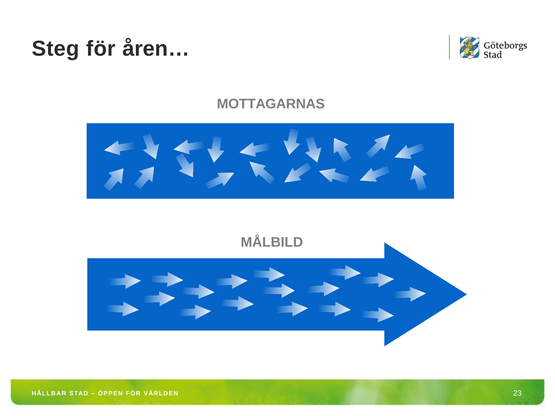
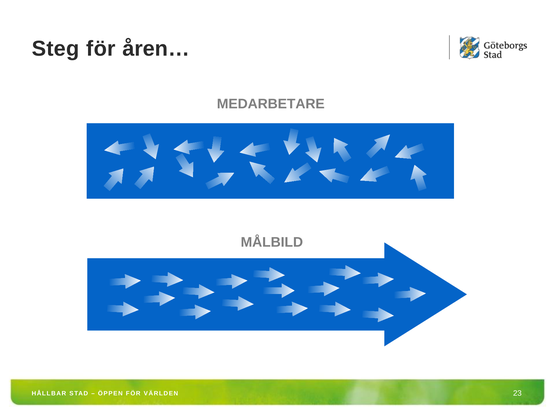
MOTTAGARNAS: MOTTAGARNAS -> MEDARBETARE
